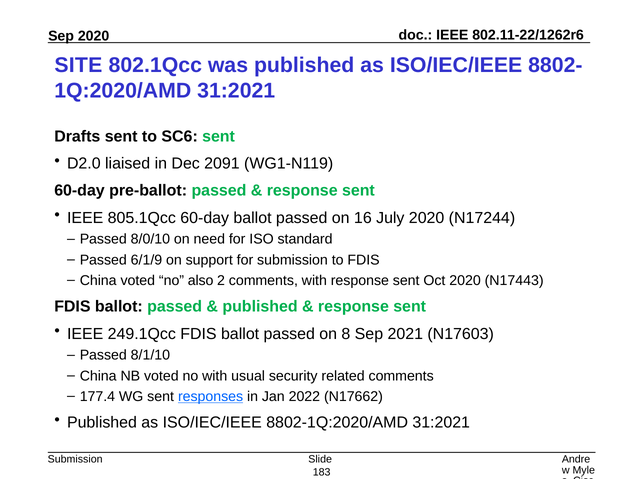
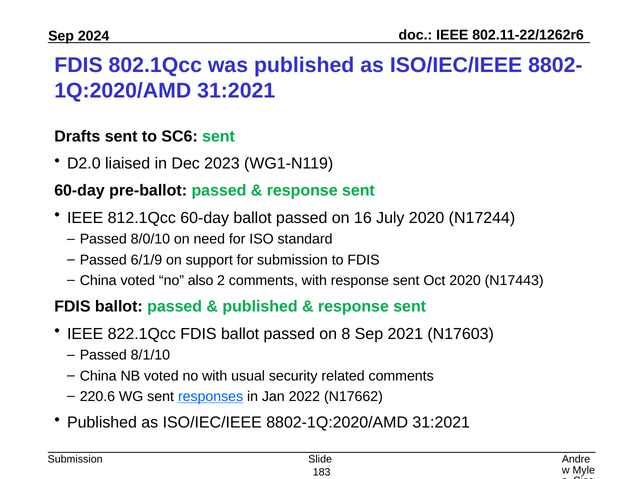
Sep 2020: 2020 -> 2024
SITE at (78, 65): SITE -> FDIS
2091: 2091 -> 2023
805.1Qcc: 805.1Qcc -> 812.1Qcc
249.1Qcc: 249.1Qcc -> 822.1Qcc
177.4: 177.4 -> 220.6
